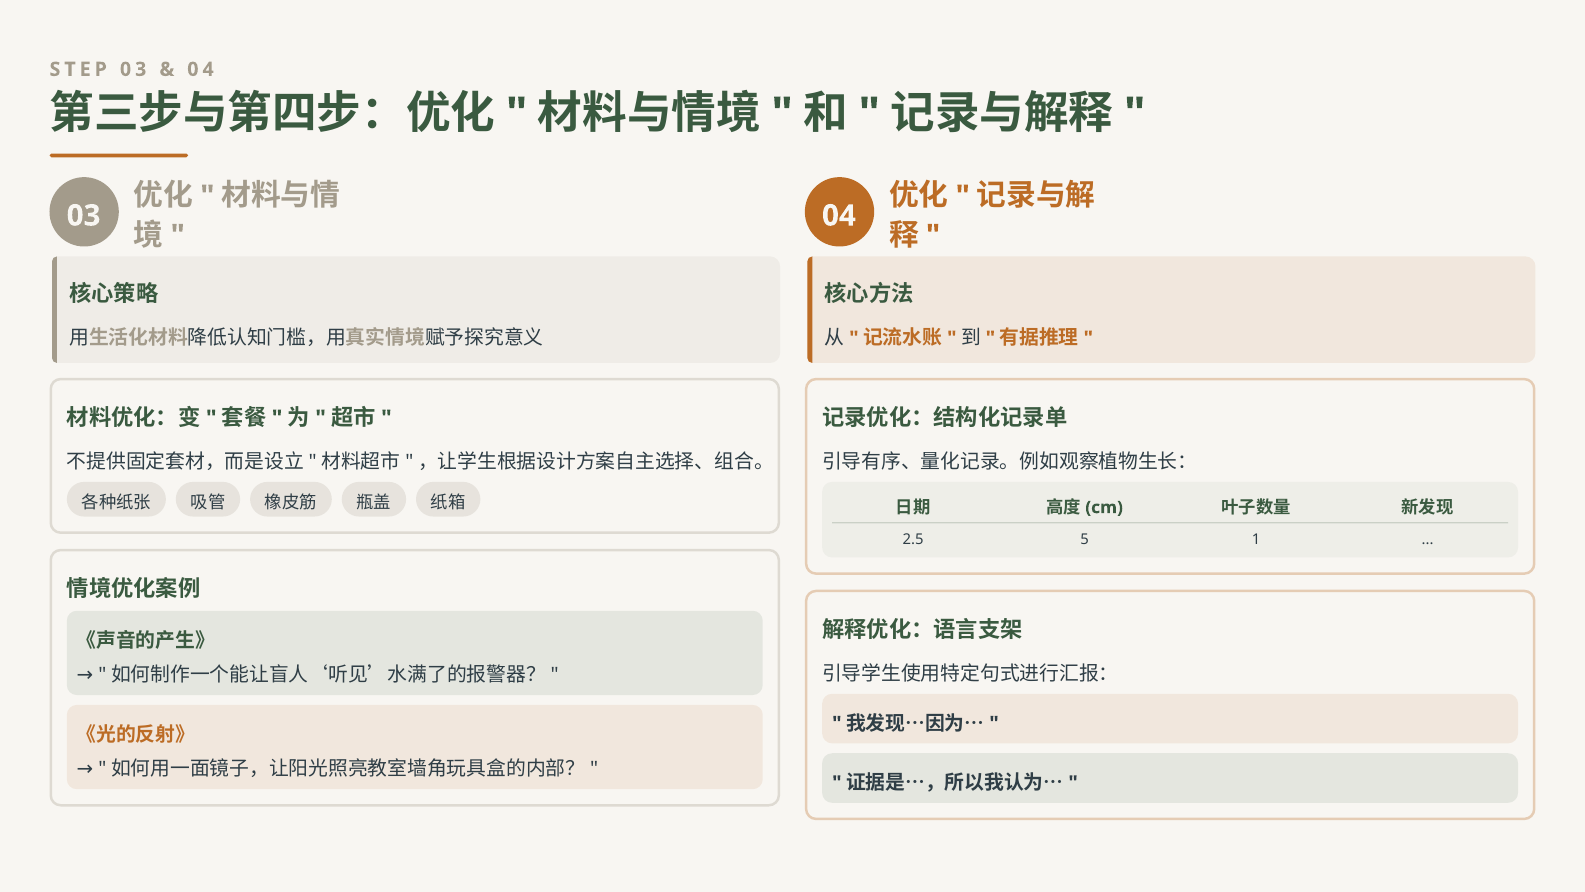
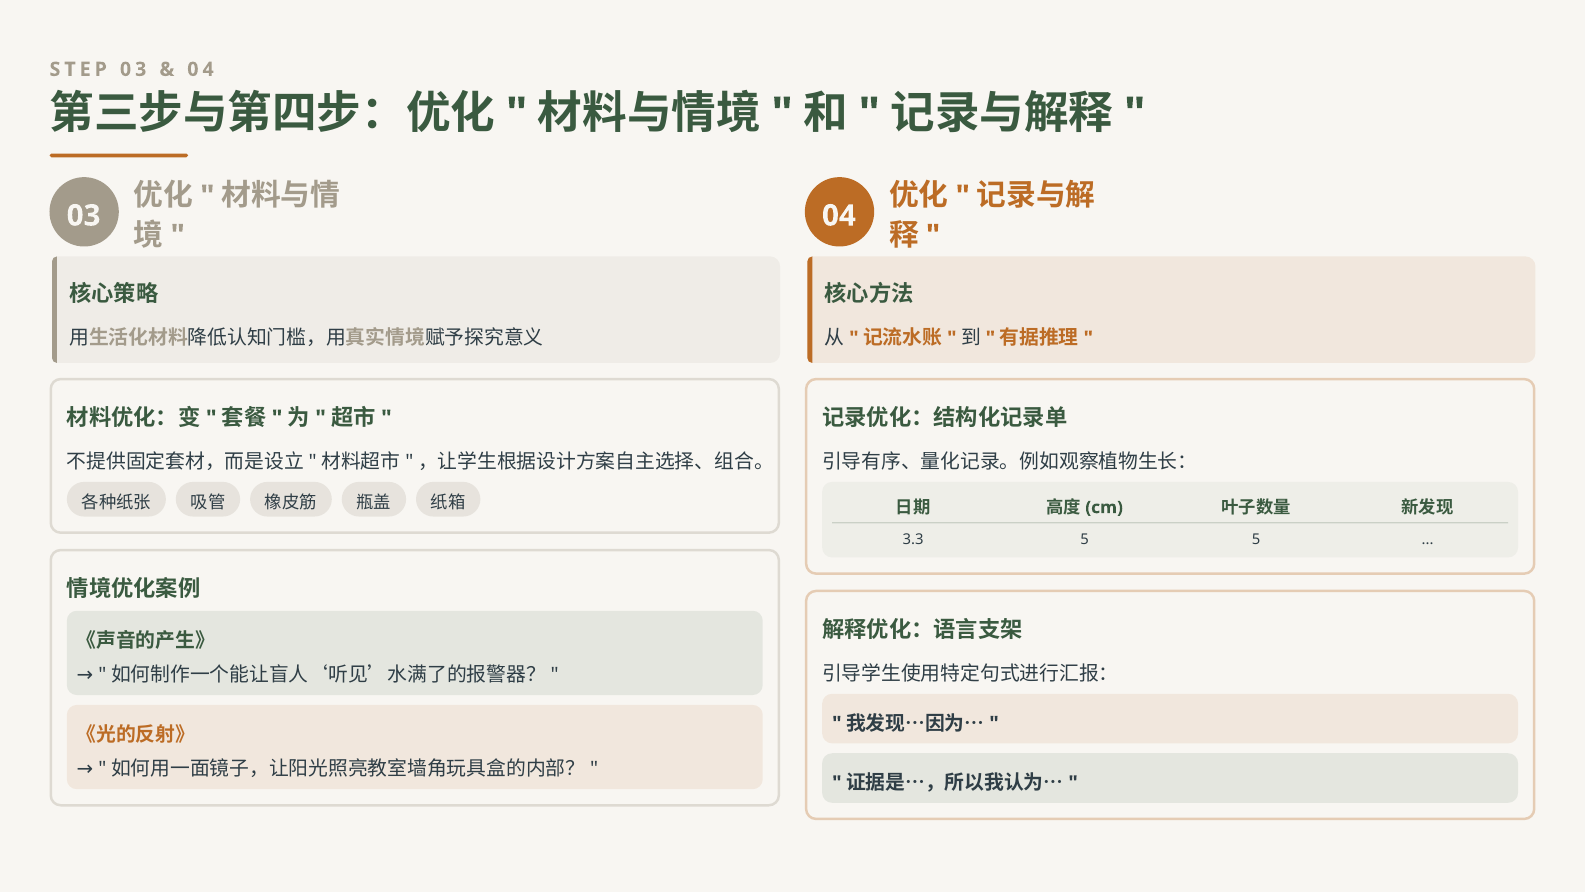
2.5: 2.5 -> 3.3
5 1: 1 -> 5
